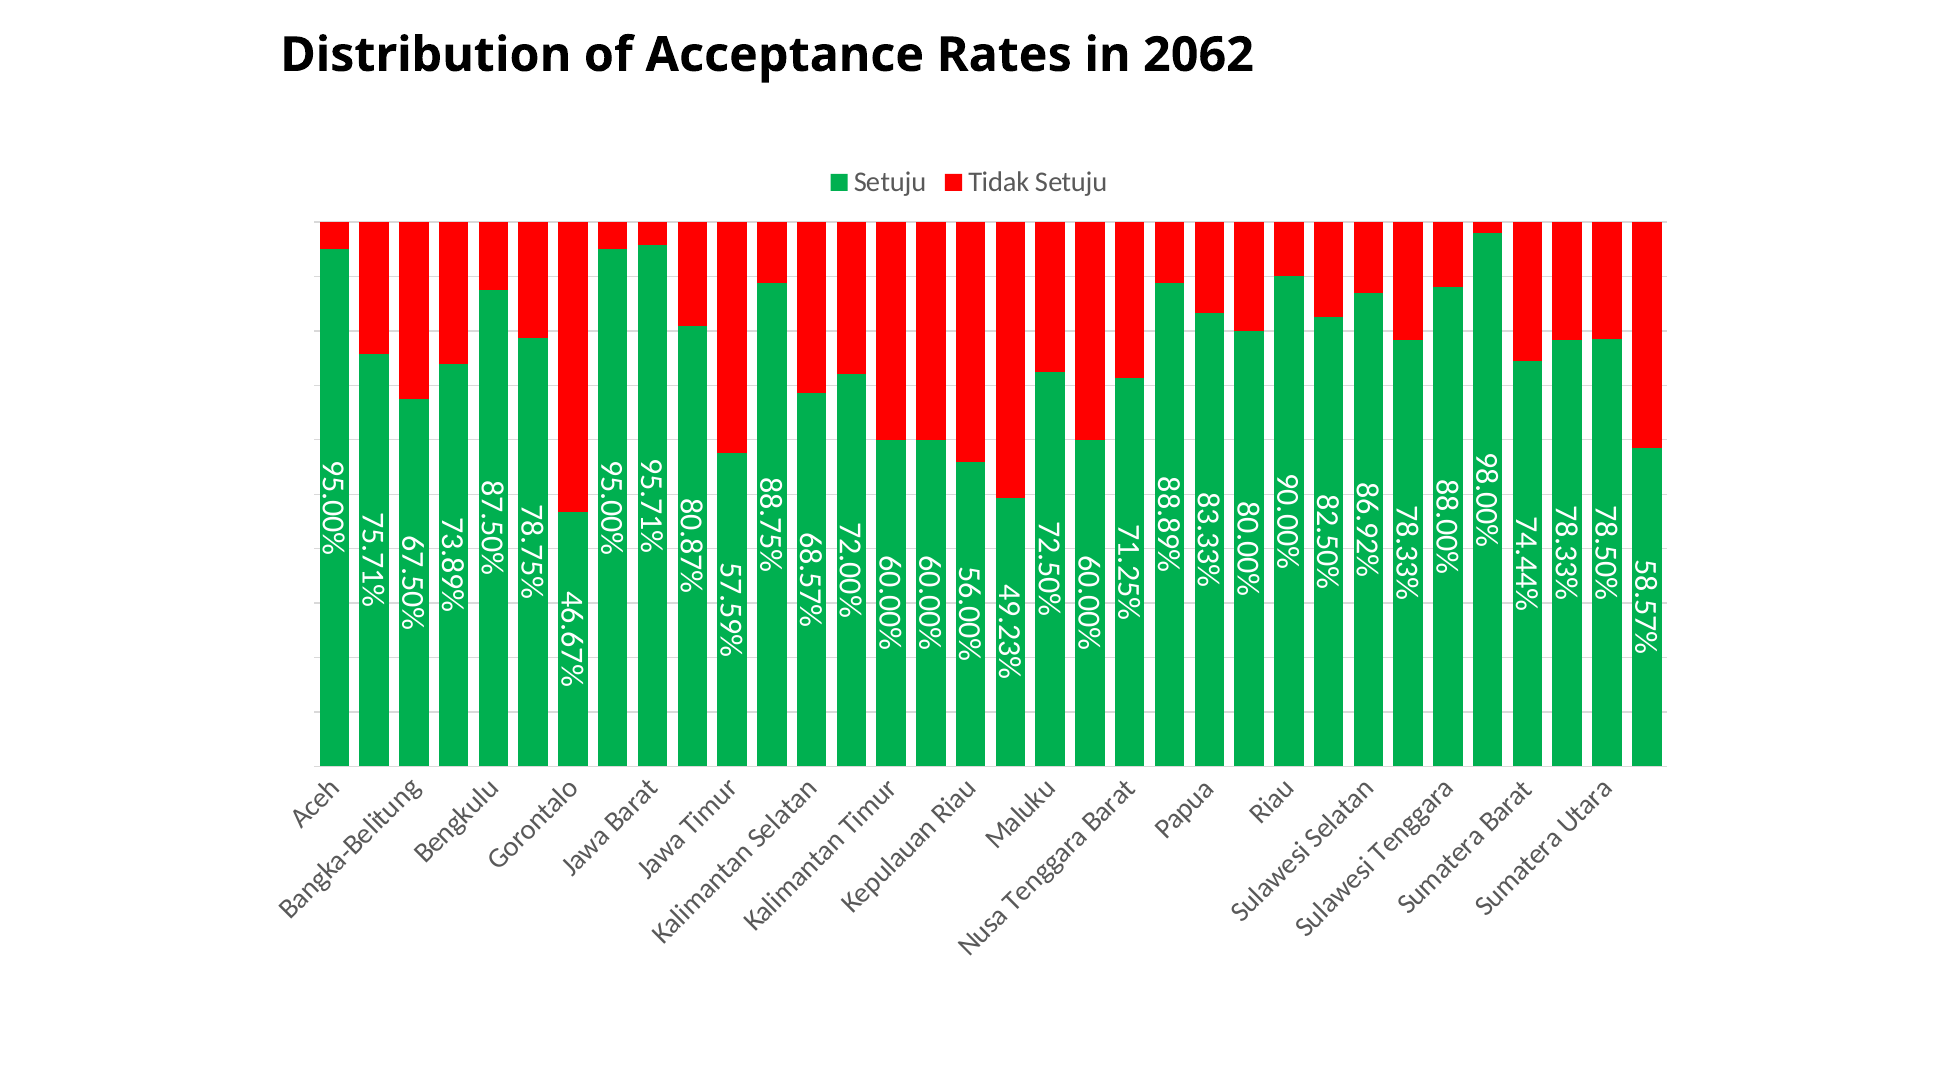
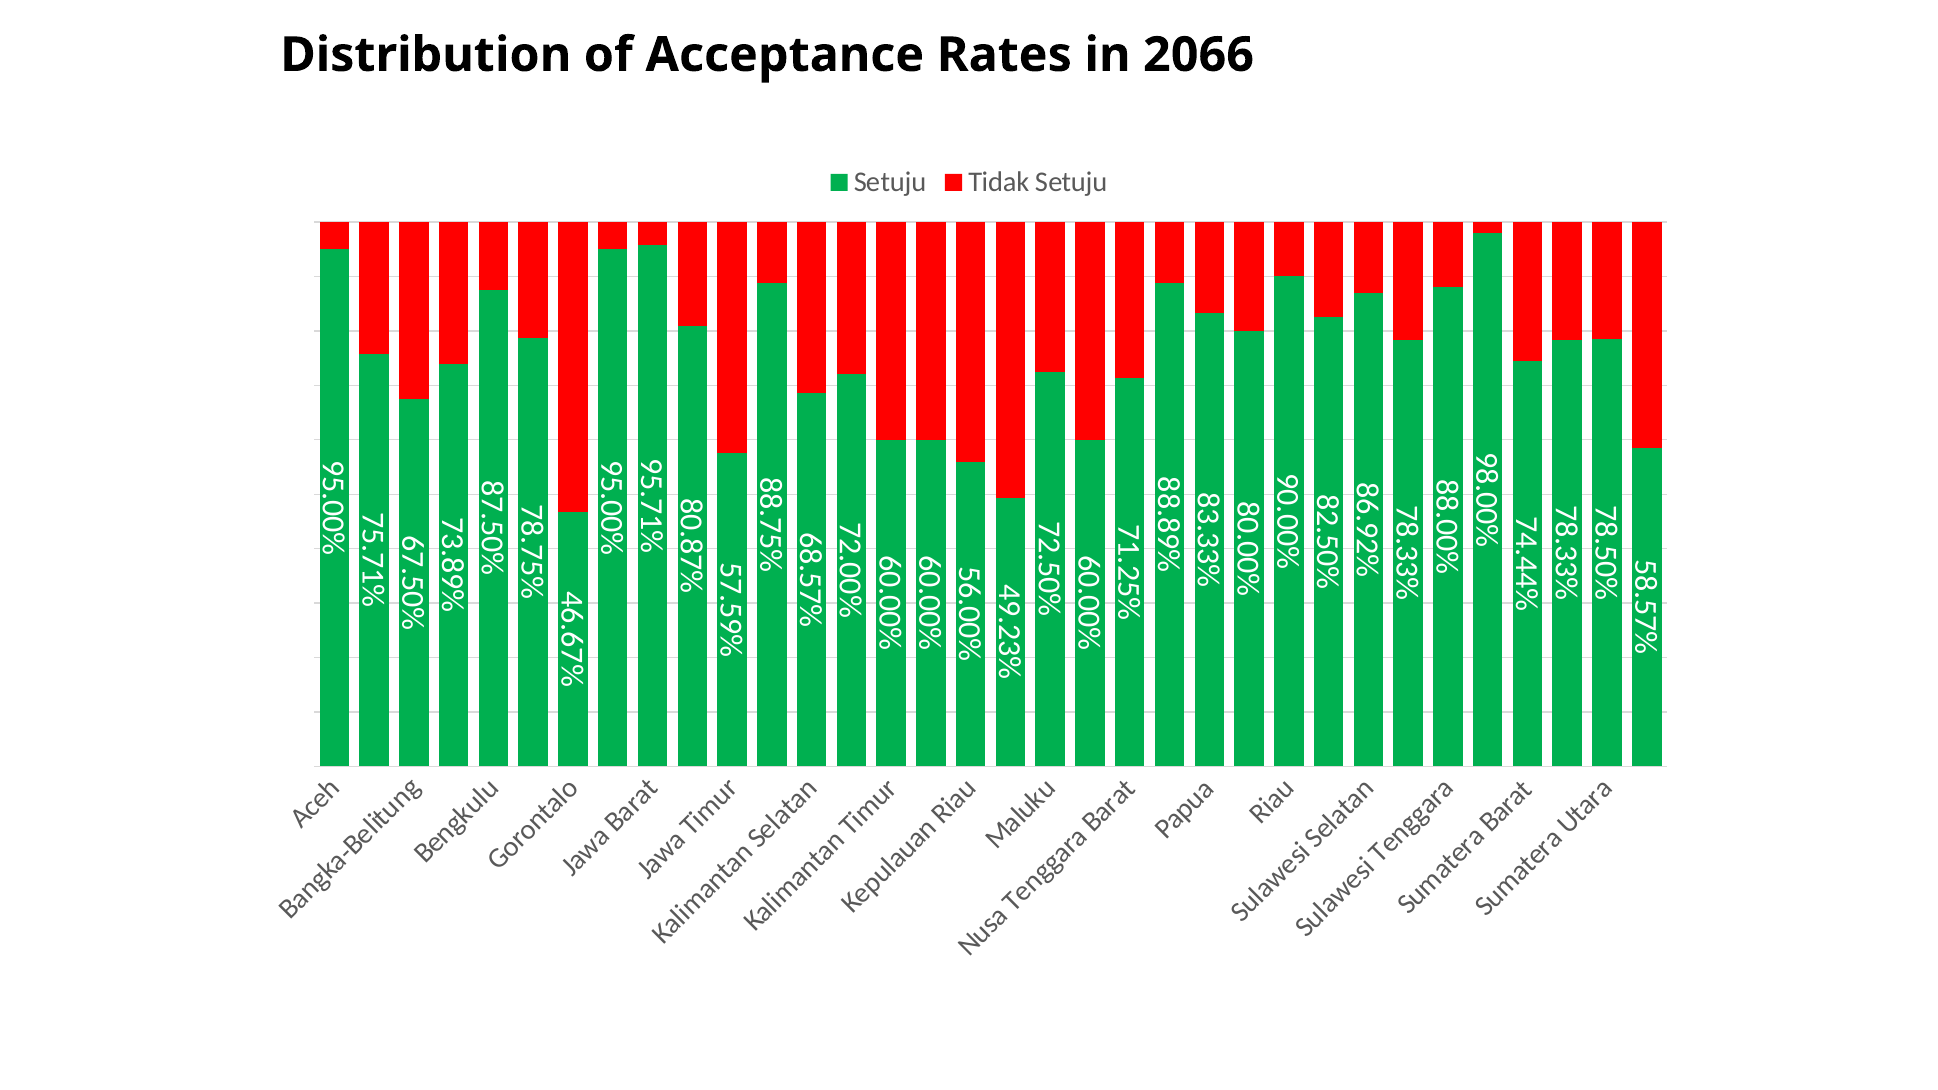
2062: 2062 -> 2066
